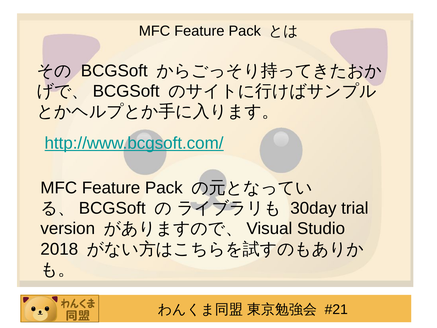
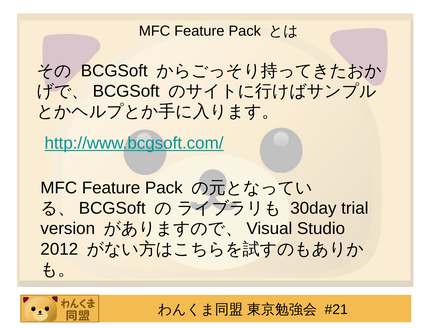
2018: 2018 -> 2012
